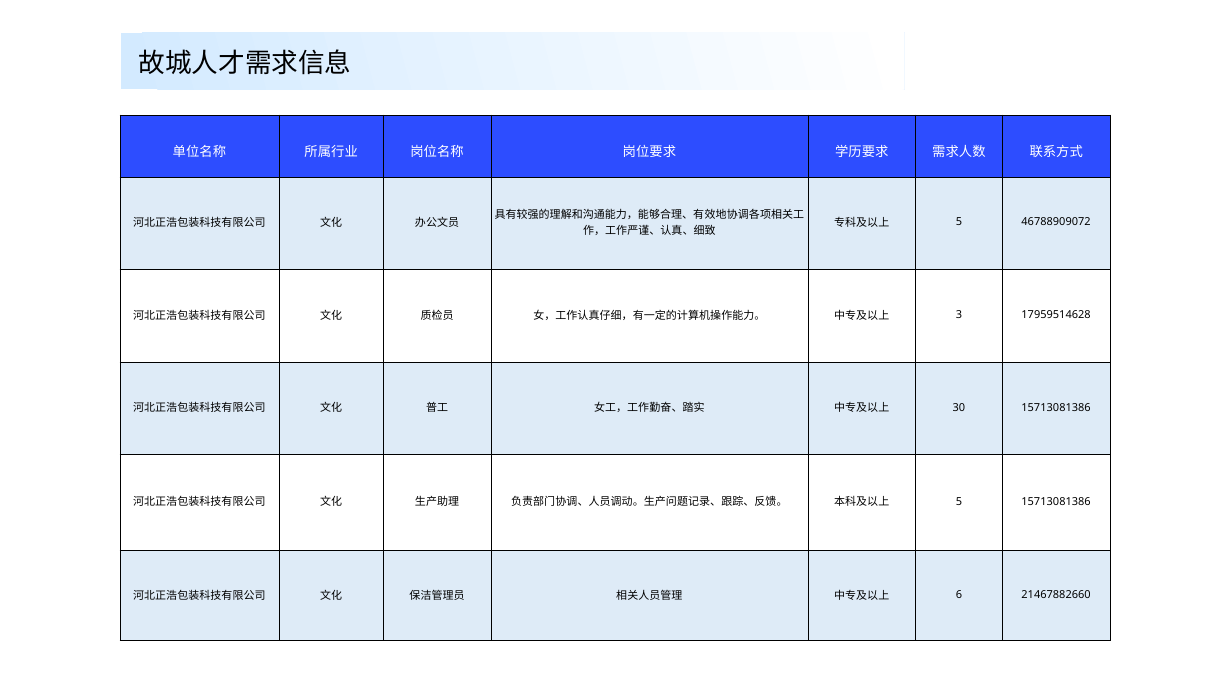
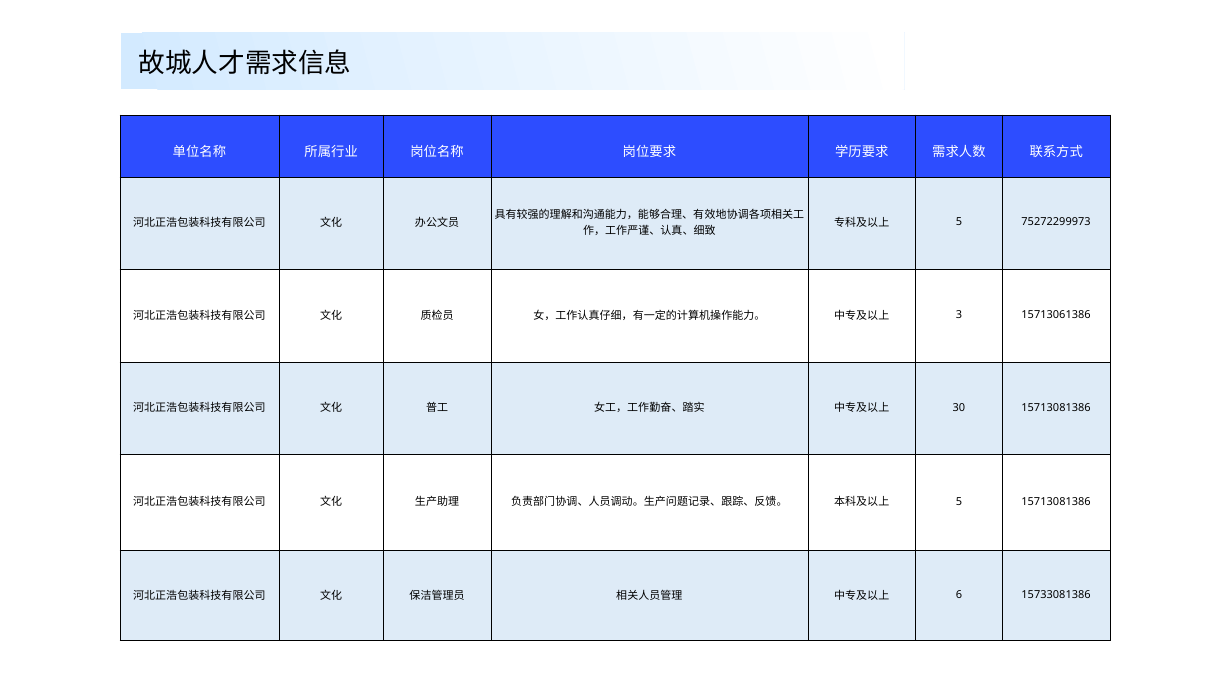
46788909072: 46788909072 -> 75272299973
17959514628: 17959514628 -> 15713061386
21467882660: 21467882660 -> 15733081386
